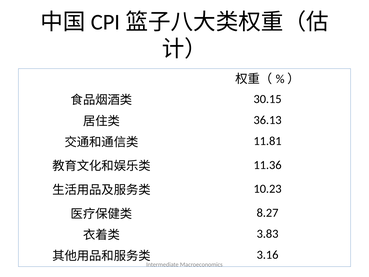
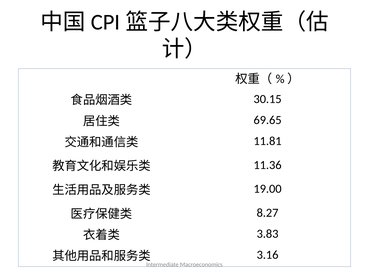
36.13: 36.13 -> 69.65
10.23: 10.23 -> 19.00
